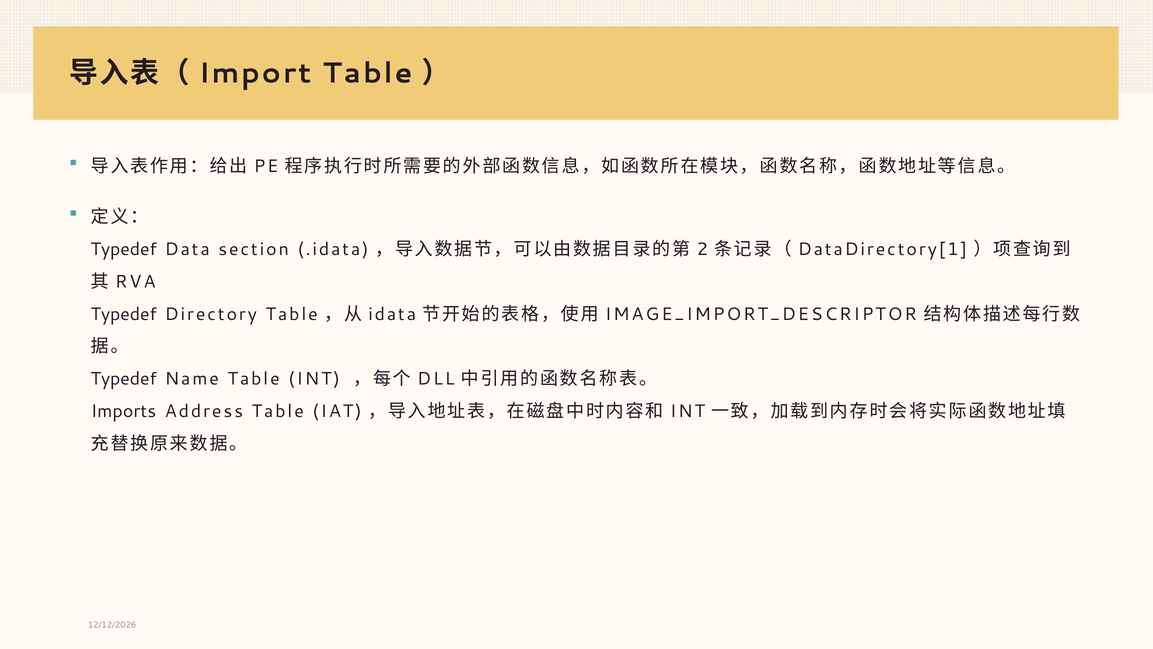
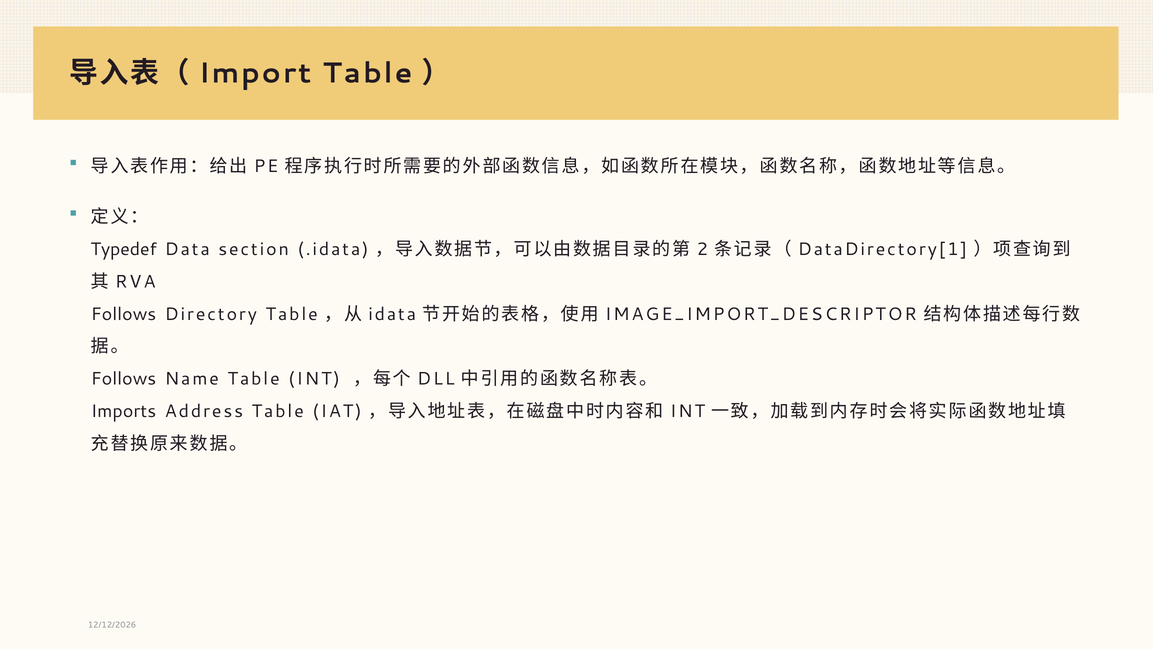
Typedef at (124, 314): Typedef -> Follows
Typedef at (124, 379): Typedef -> Follows
